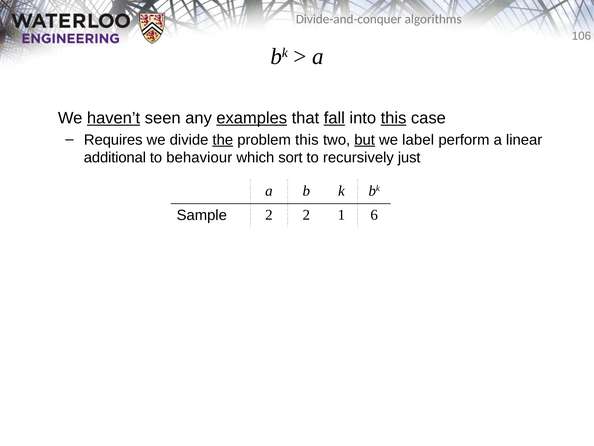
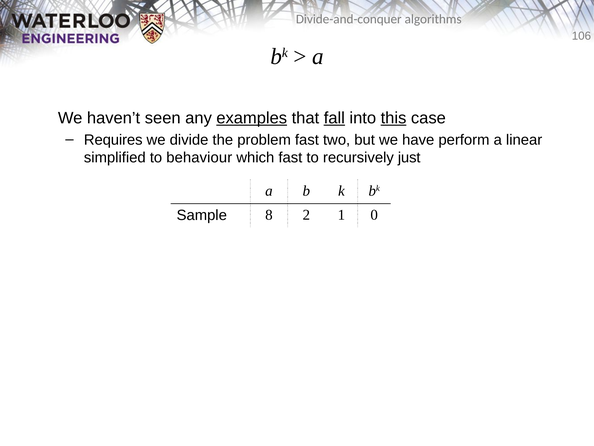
haven’t underline: present -> none
the underline: present -> none
problem this: this -> fast
but underline: present -> none
label: label -> have
additional: additional -> simplified
which sort: sort -> fast
Sample 2: 2 -> 8
6: 6 -> 0
